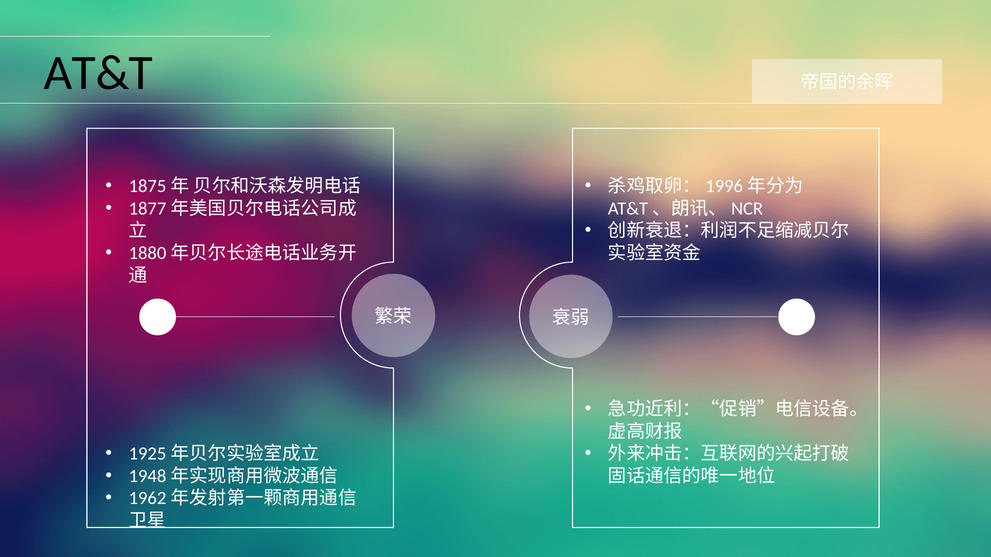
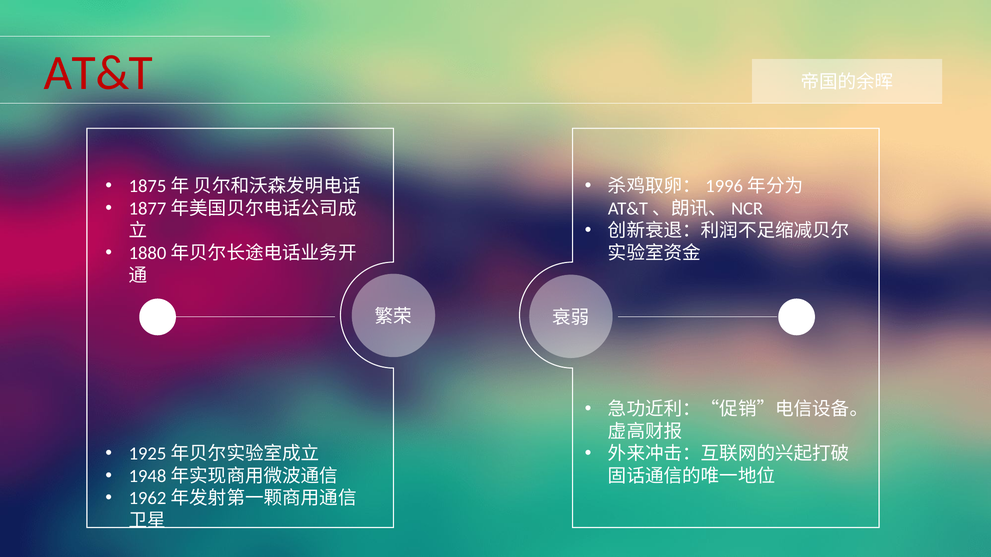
AT&T colour: black -> red
